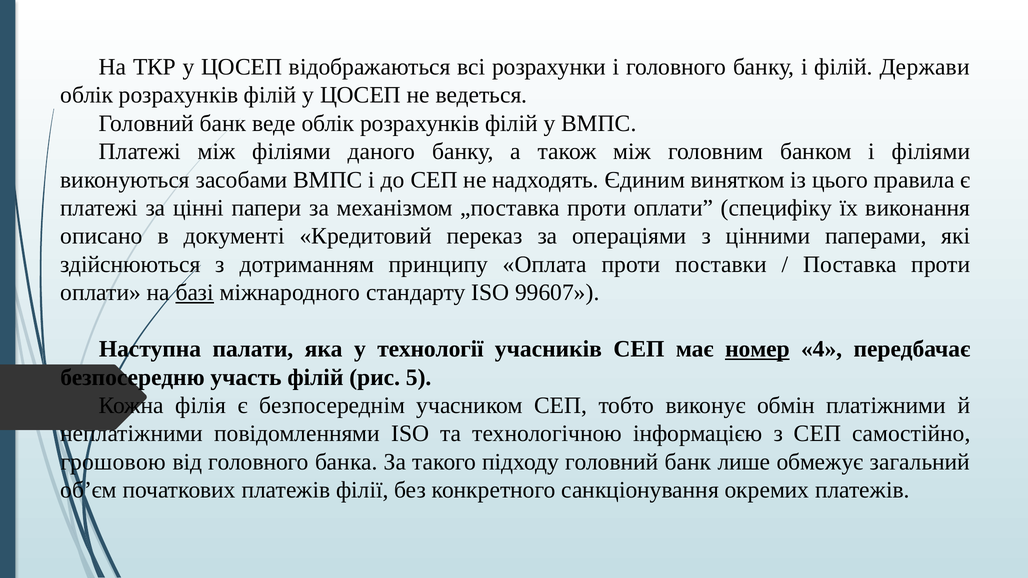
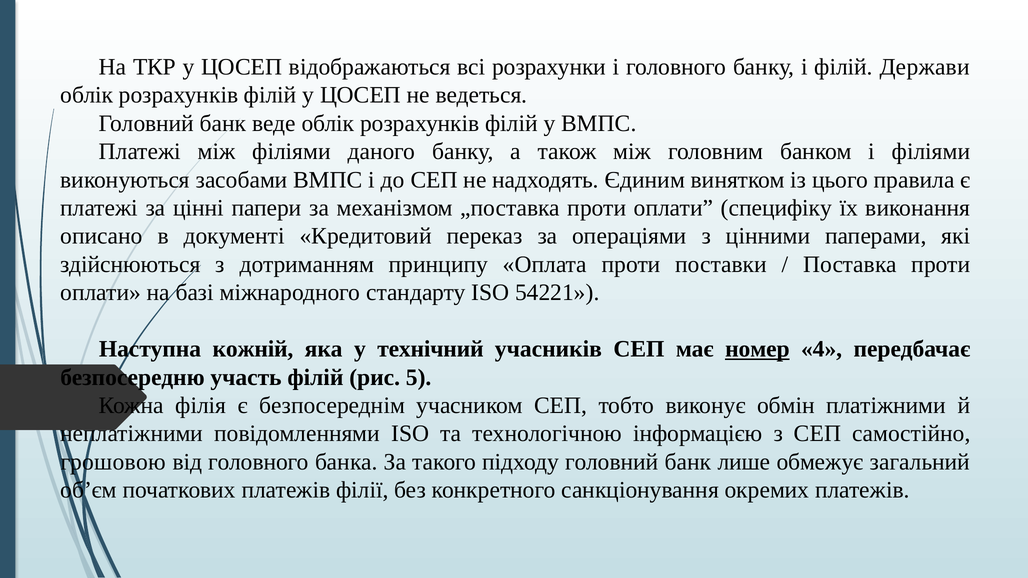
базі underline: present -> none
99607: 99607 -> 54221
палати: палати -> кожній
технології: технології -> технічний
